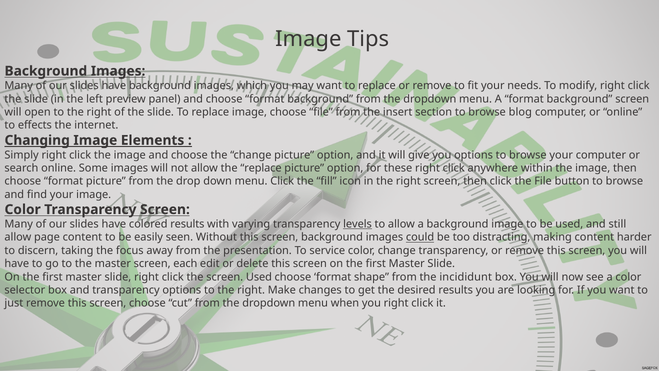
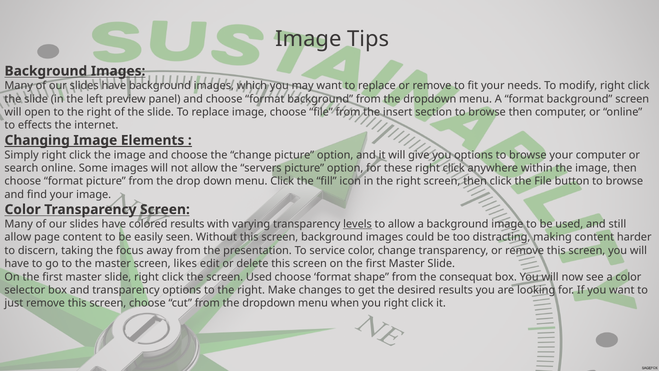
browse blog: blog -> then
the replace: replace -> servers
could underline: present -> none
each: each -> likes
incididunt: incididunt -> consequat
